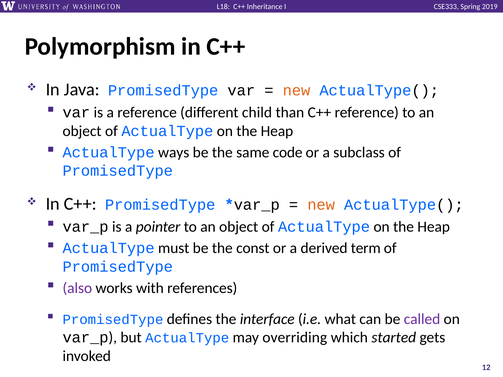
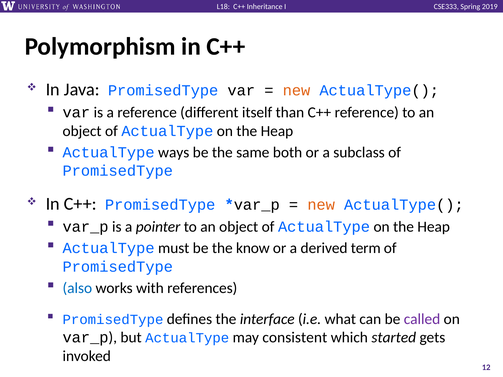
child: child -> itself
code: code -> both
const: const -> know
also colour: purple -> blue
overriding: overriding -> consistent
